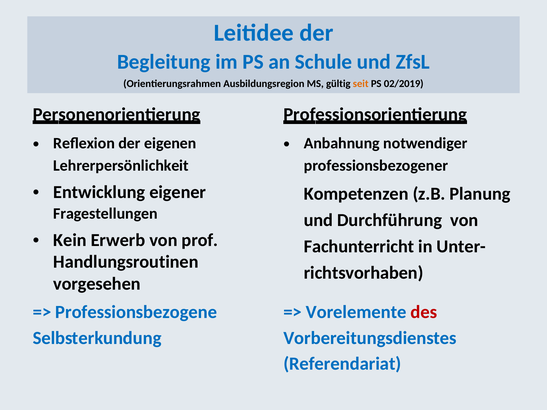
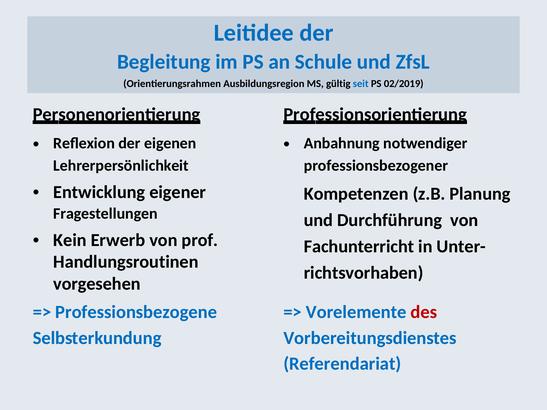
seit colour: orange -> blue
